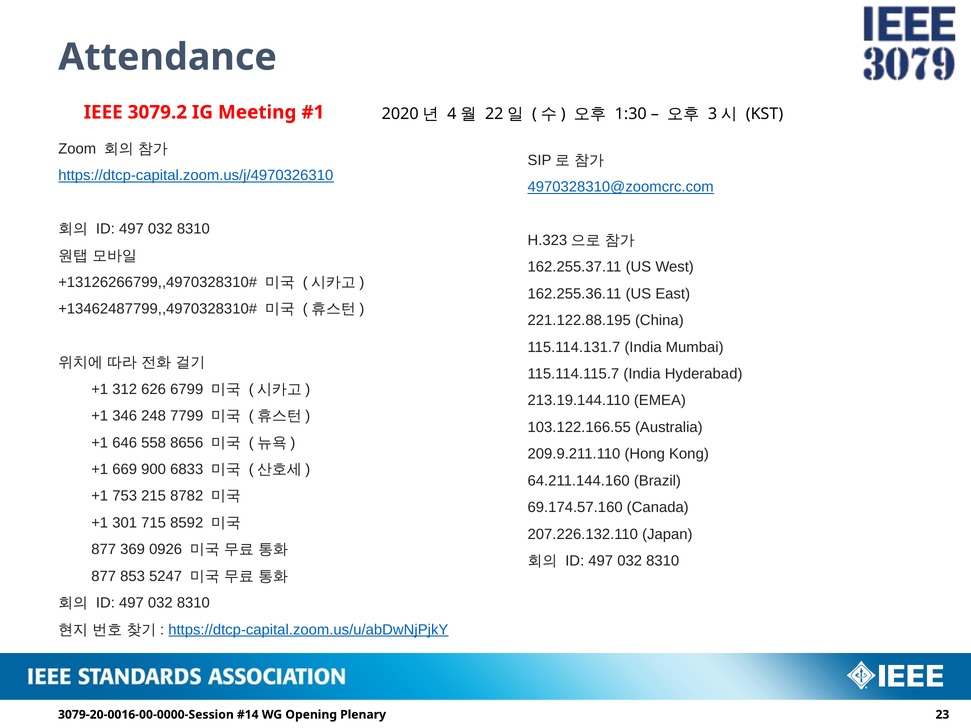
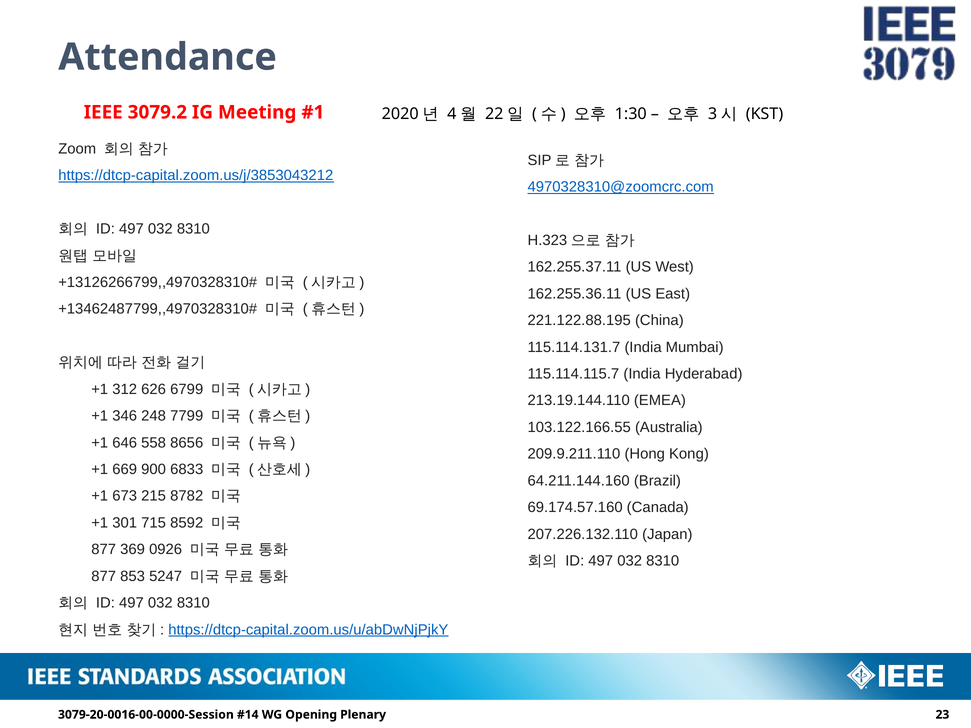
https://dtcp-capital.zoom.us/j/4970326310: https://dtcp-capital.zoom.us/j/4970326310 -> https://dtcp-capital.zoom.us/j/3853043212
753: 753 -> 673
